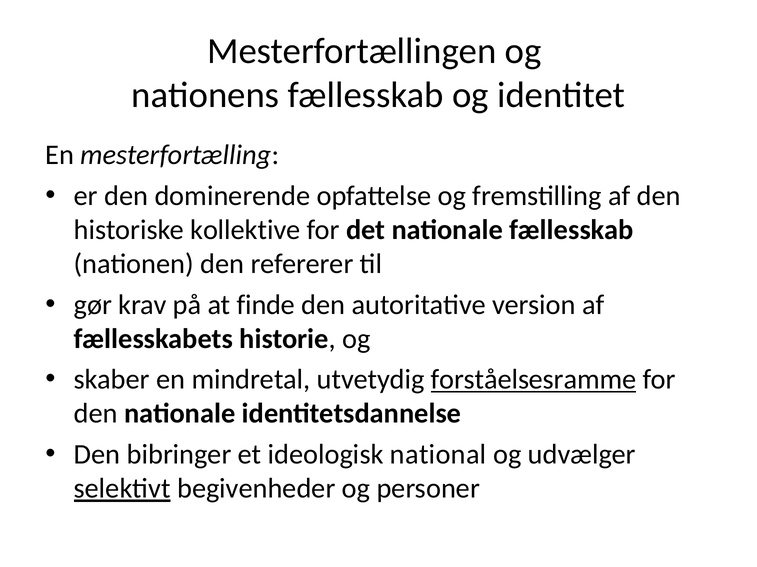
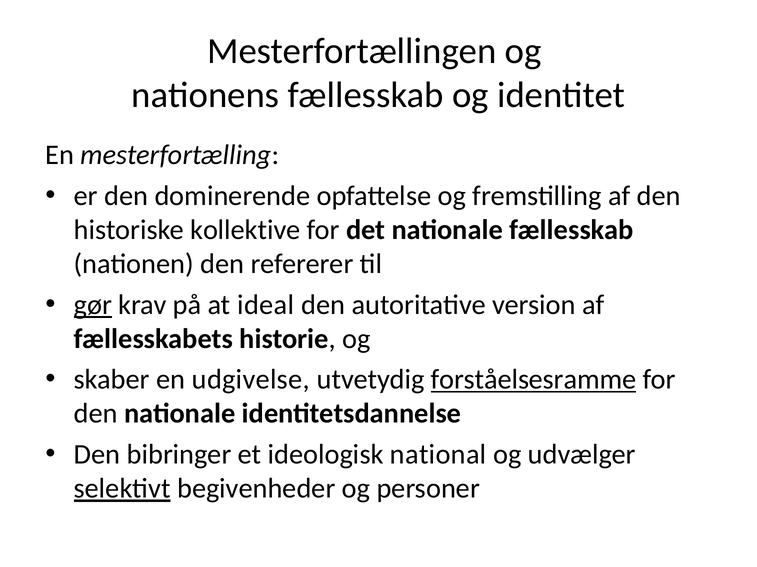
gør underline: none -> present
finde: finde -> ideal
mindretal: mindretal -> udgivelse
